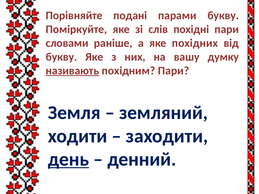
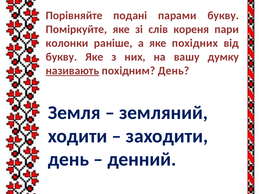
похідні: похідні -> кореня
словами: словами -> колонки
похідним Пари: Пари -> День
день at (68, 160) underline: present -> none
